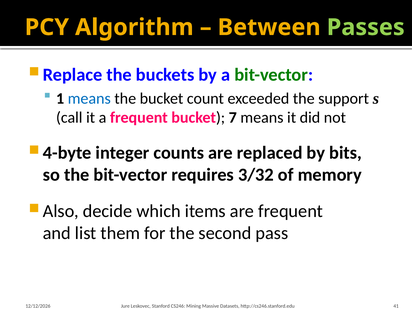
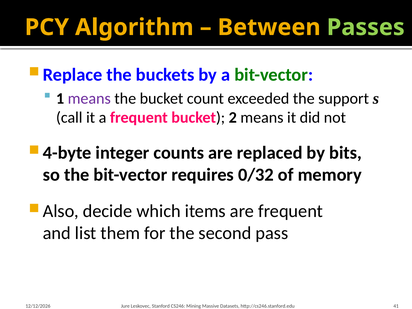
means at (89, 98) colour: blue -> purple
7: 7 -> 2
3/32: 3/32 -> 0/32
